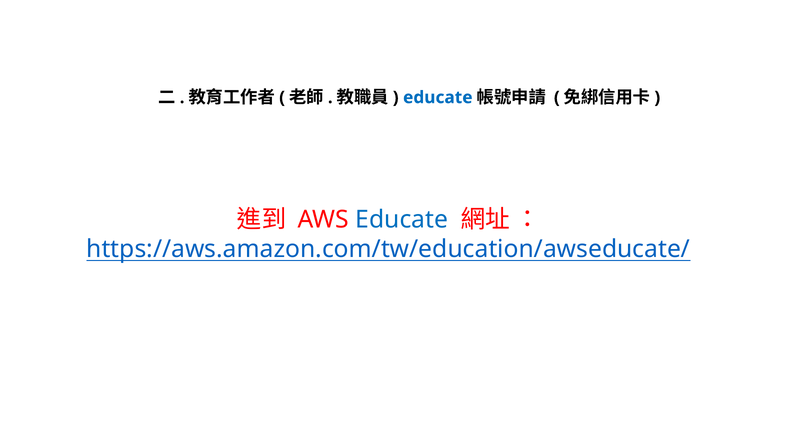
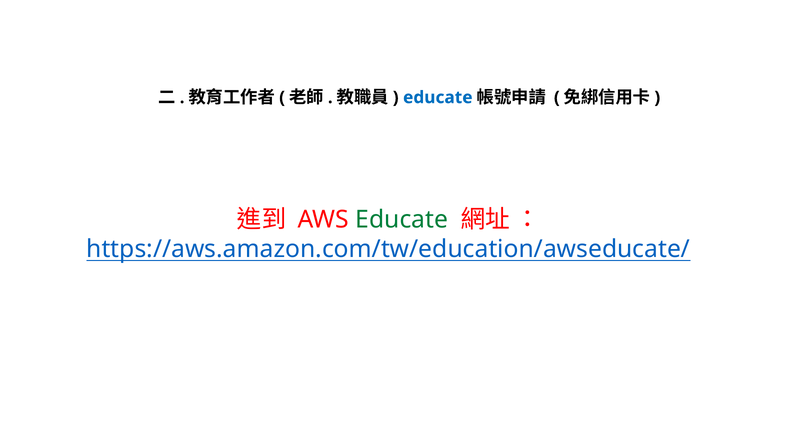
Educate at (402, 219) colour: blue -> green
